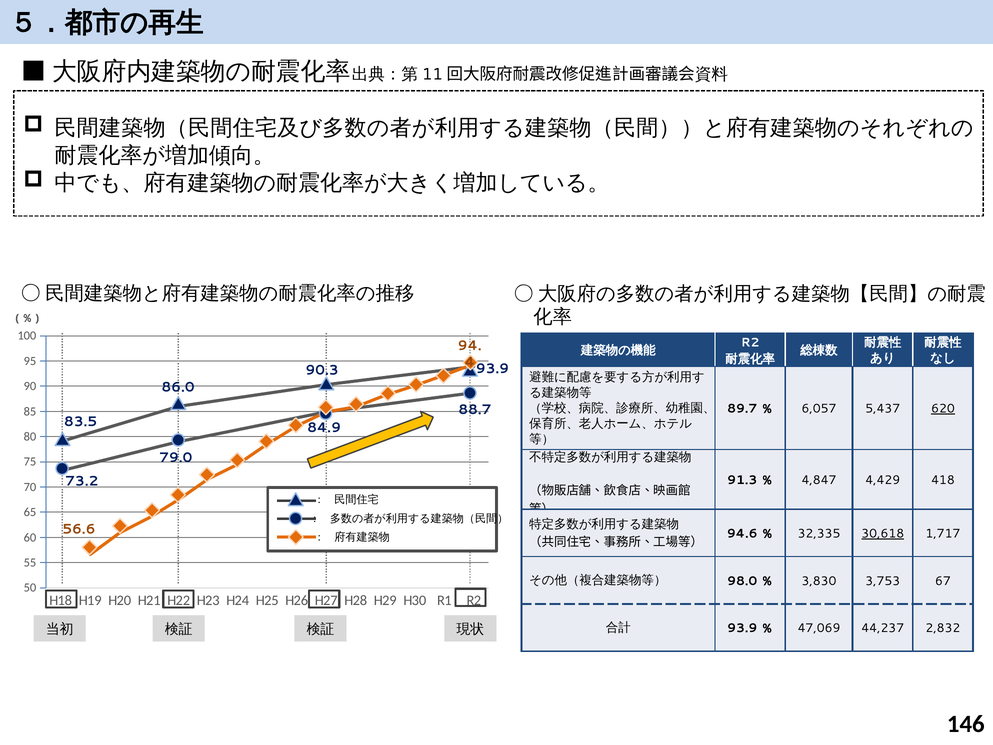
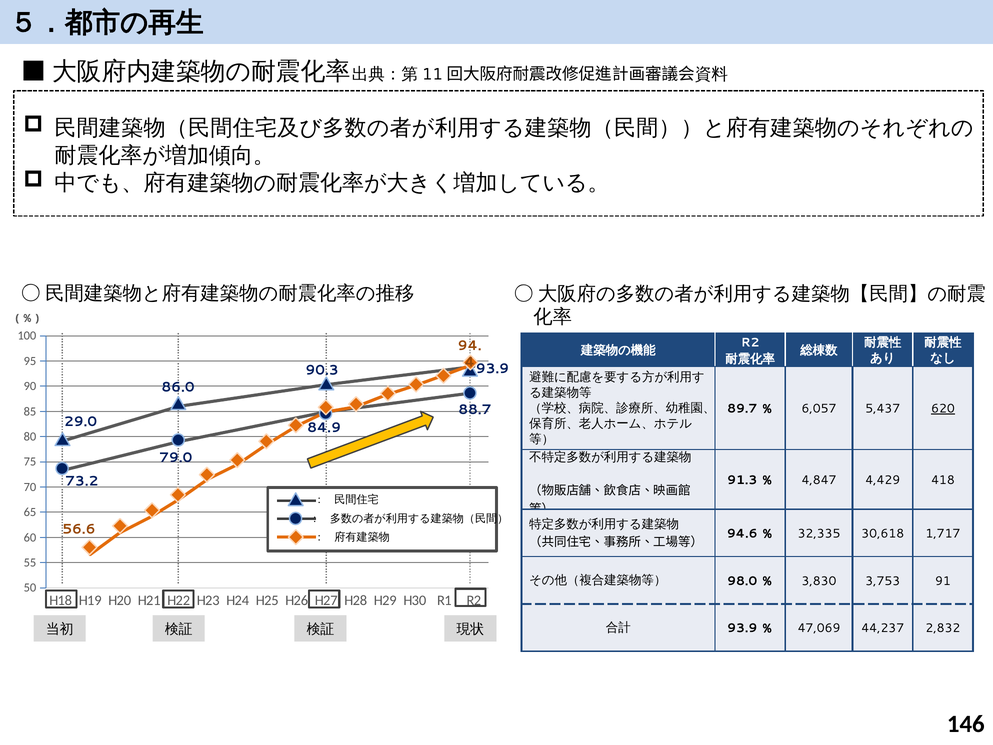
83.5: 83.5 -> 29.0
30,618 underline: present -> none
67: 67 -> 91
